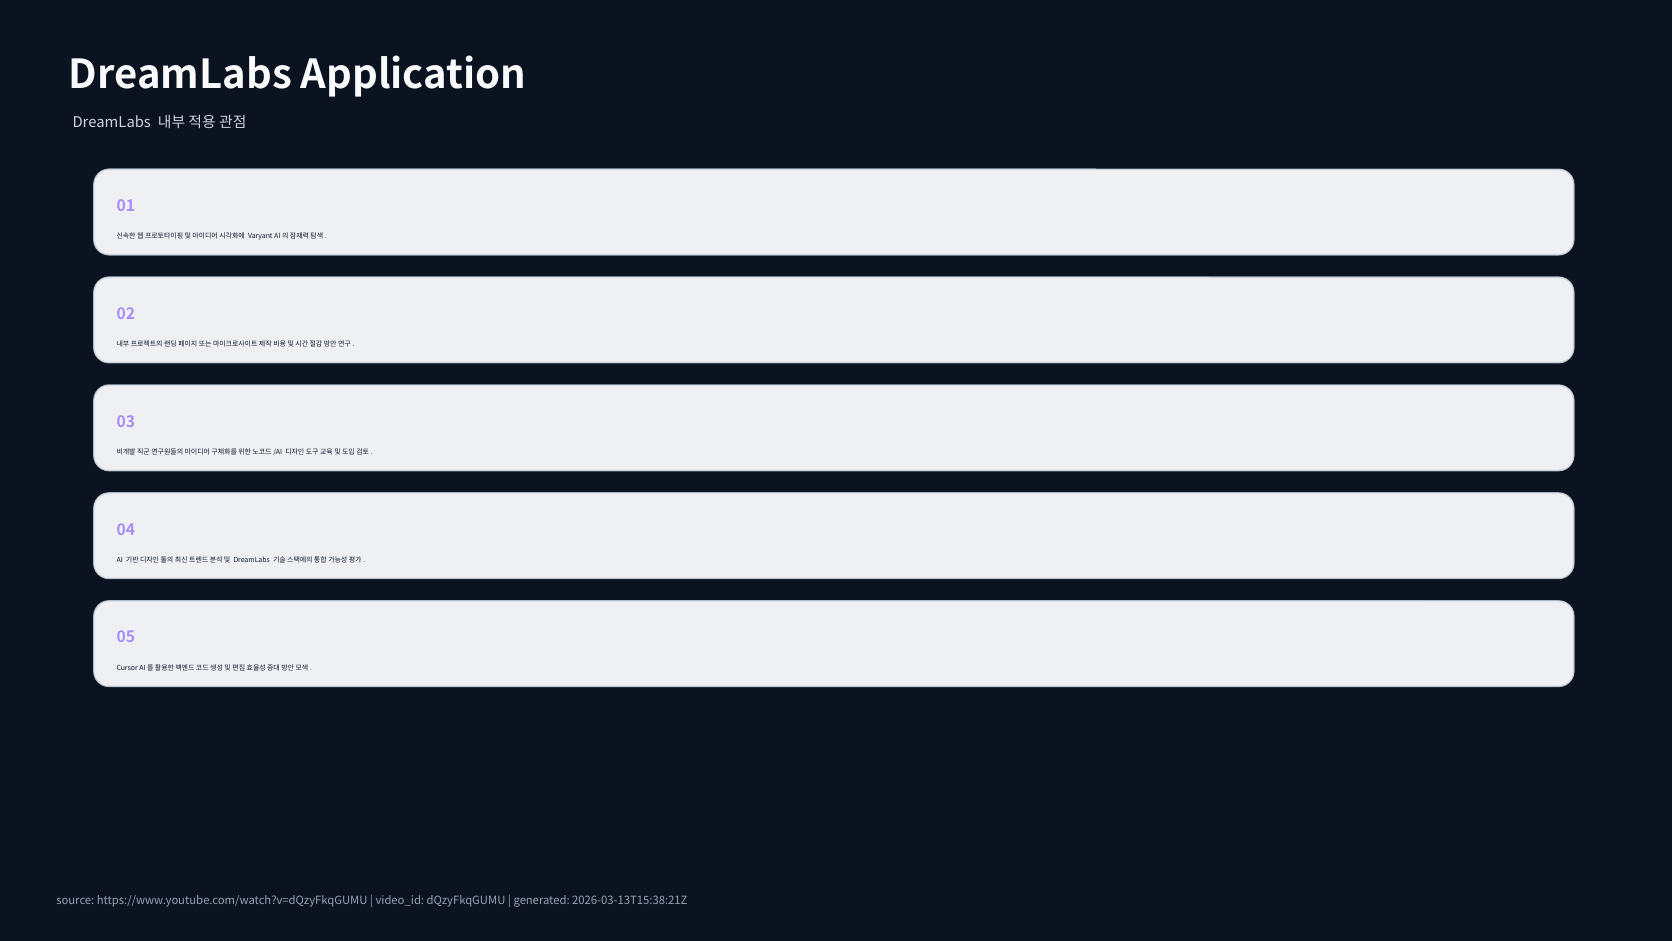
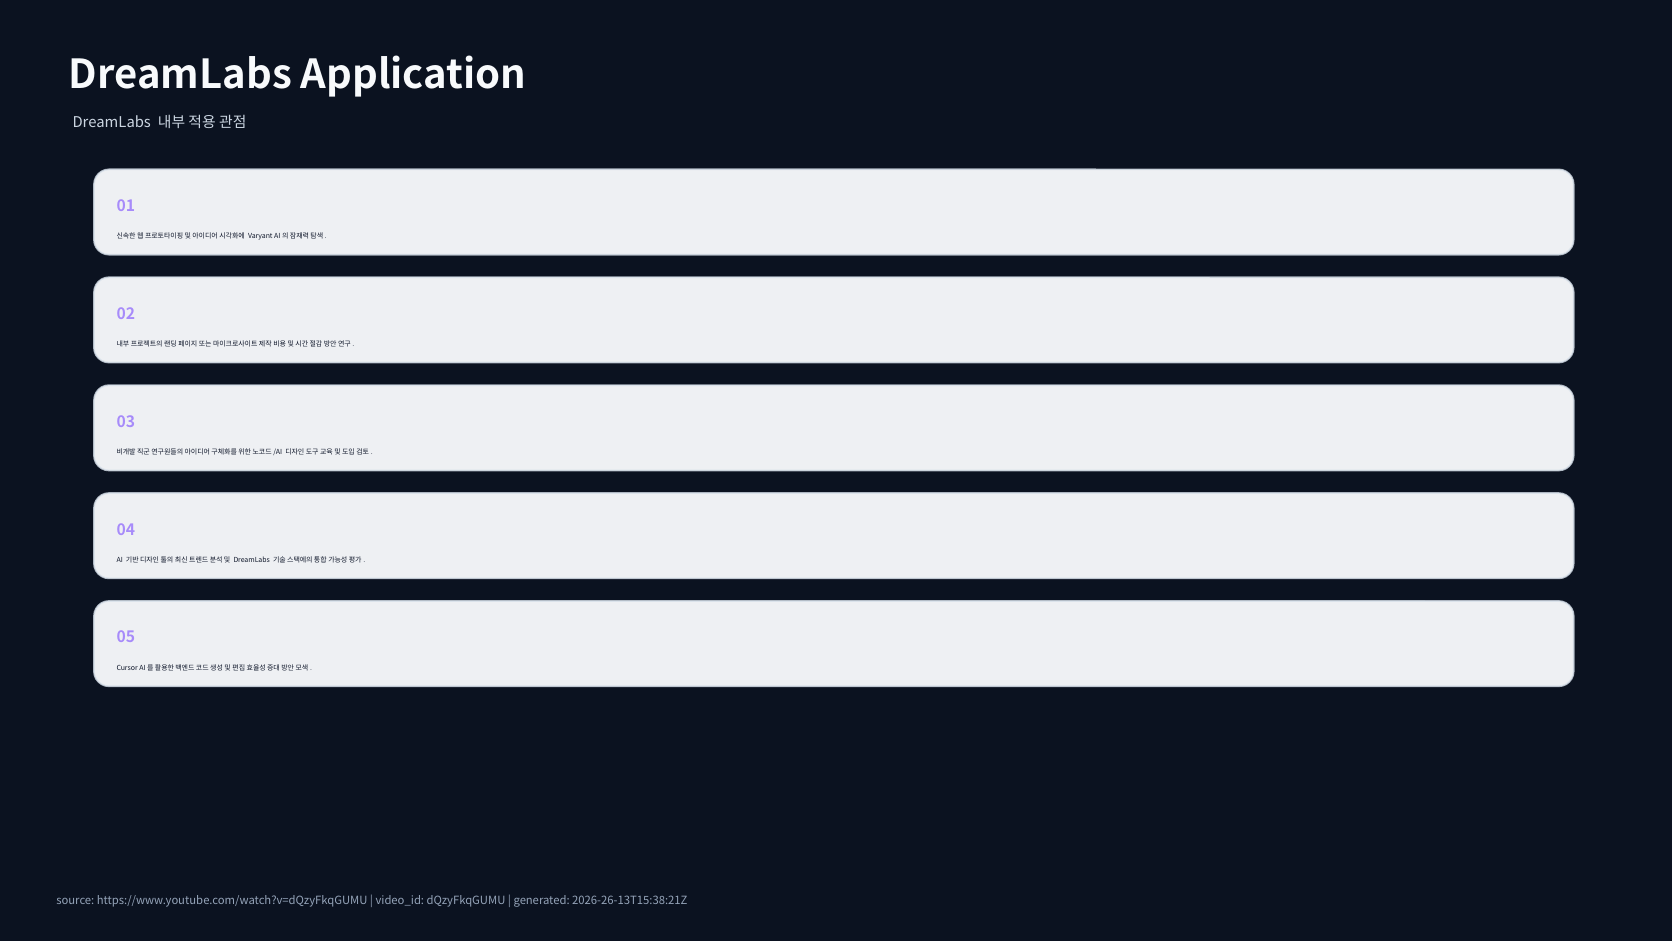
2026-03-13T15:38:21Z: 2026-03-13T15:38:21Z -> 2026-26-13T15:38:21Z
